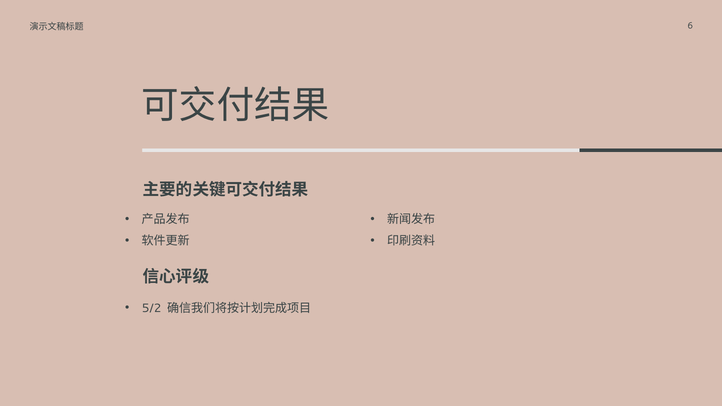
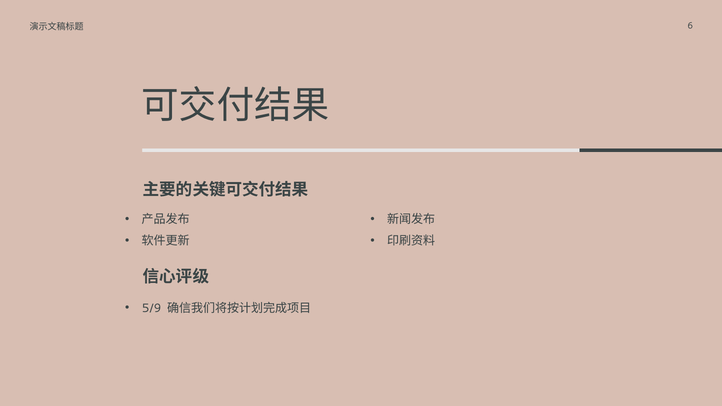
5/2: 5/2 -> 5/9
